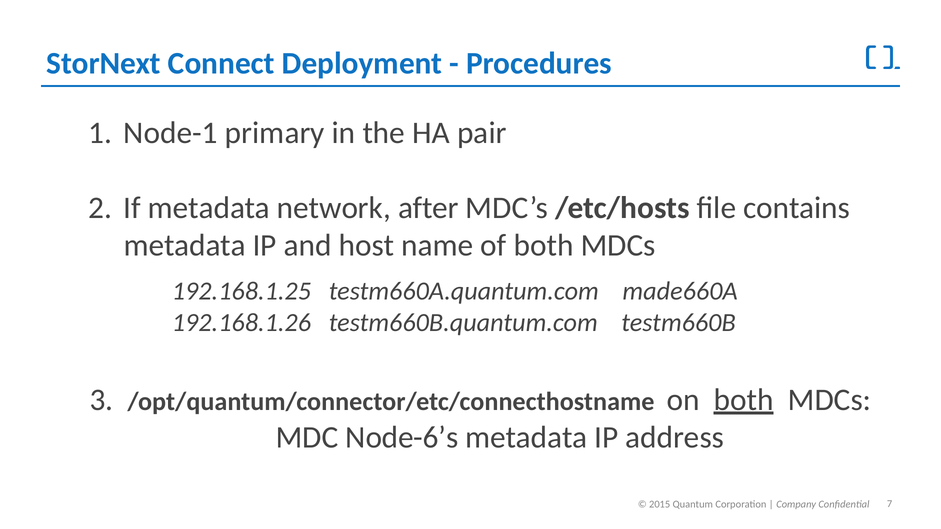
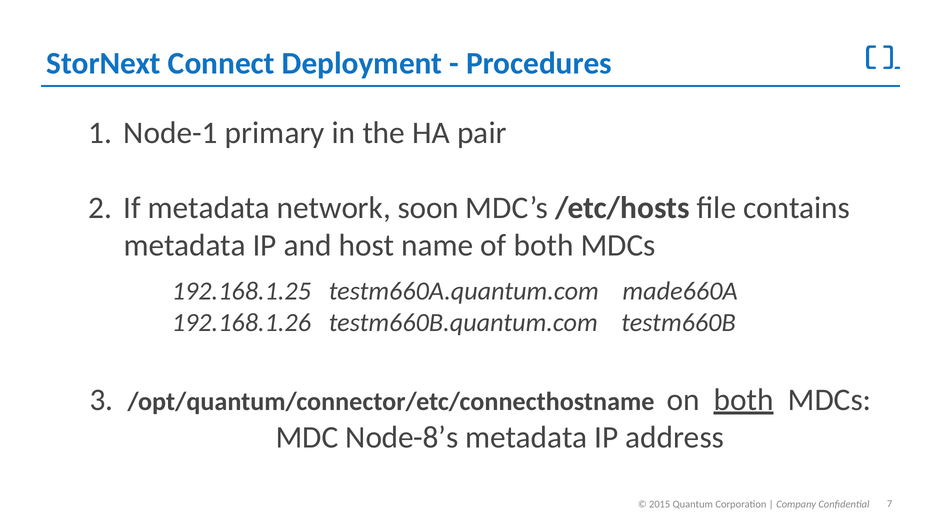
after: after -> soon
Node-6’s: Node-6’s -> Node-8’s
